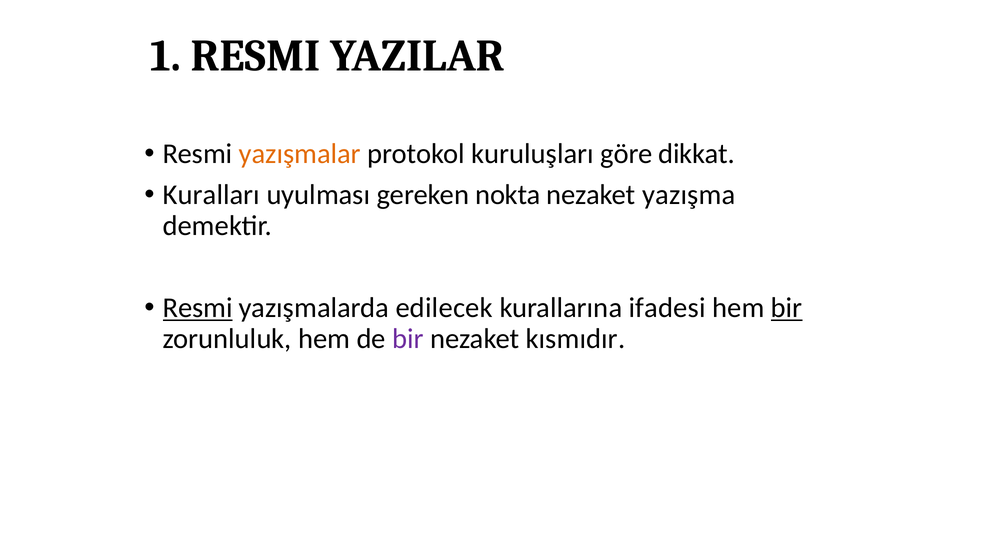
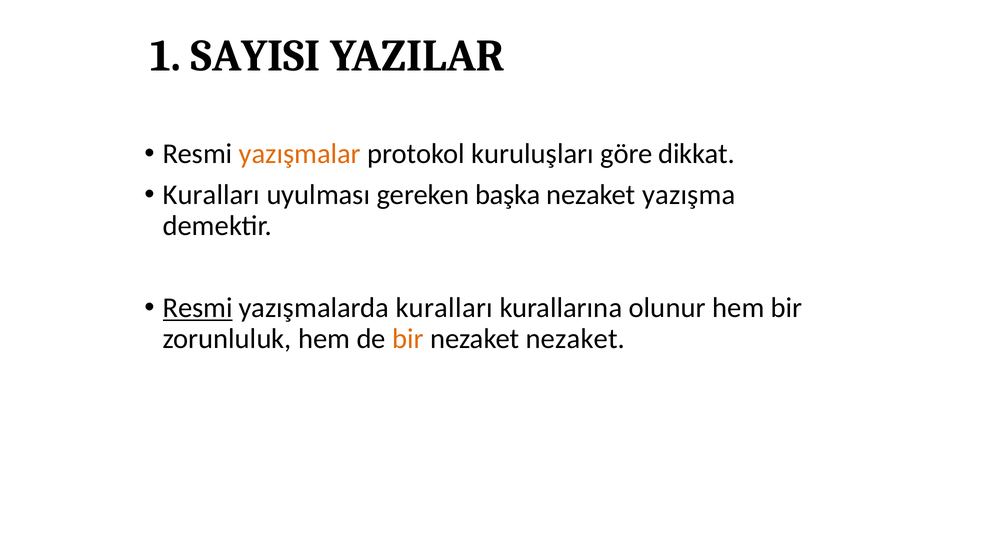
1 RESMI: RESMI -> SAYISI
nokta: nokta -> başka
yazışmalarda edilecek: edilecek -> kuralları
ifadesi: ifadesi -> olunur
bir at (787, 308) underline: present -> none
bir at (408, 339) colour: purple -> orange
nezaket kısmıdır: kısmıdır -> nezaket
